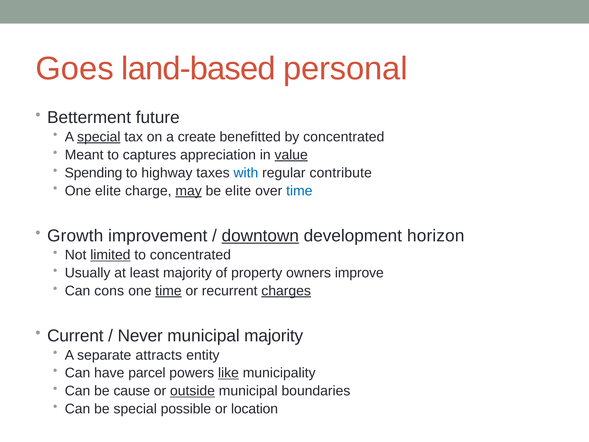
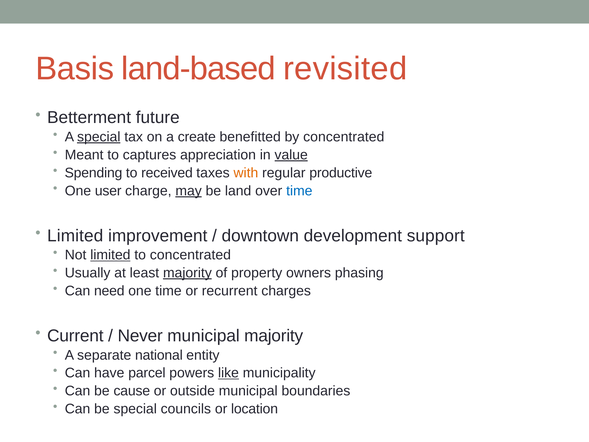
Goes: Goes -> Basis
personal: personal -> revisited
highway: highway -> received
with colour: blue -> orange
contribute: contribute -> productive
One elite: elite -> user
be elite: elite -> land
Growth at (75, 236): Growth -> Limited
downtown underline: present -> none
horizon: horizon -> support
majority at (187, 273) underline: none -> present
improve: improve -> phasing
cons: cons -> need
time at (168, 291) underline: present -> none
charges underline: present -> none
attracts: attracts -> national
outside underline: present -> none
possible: possible -> councils
